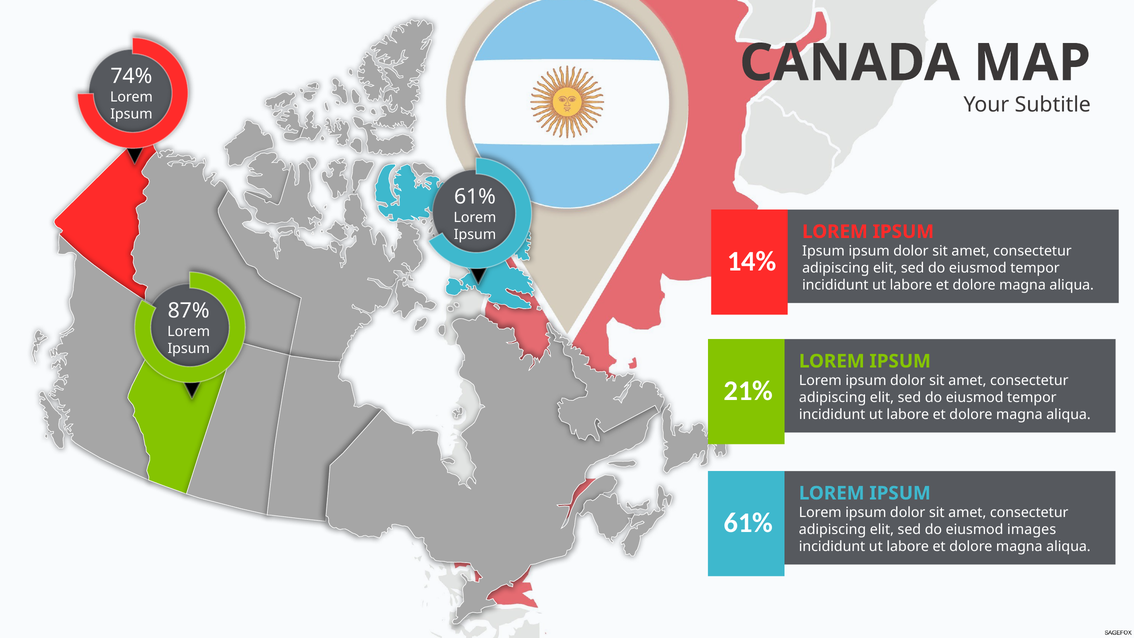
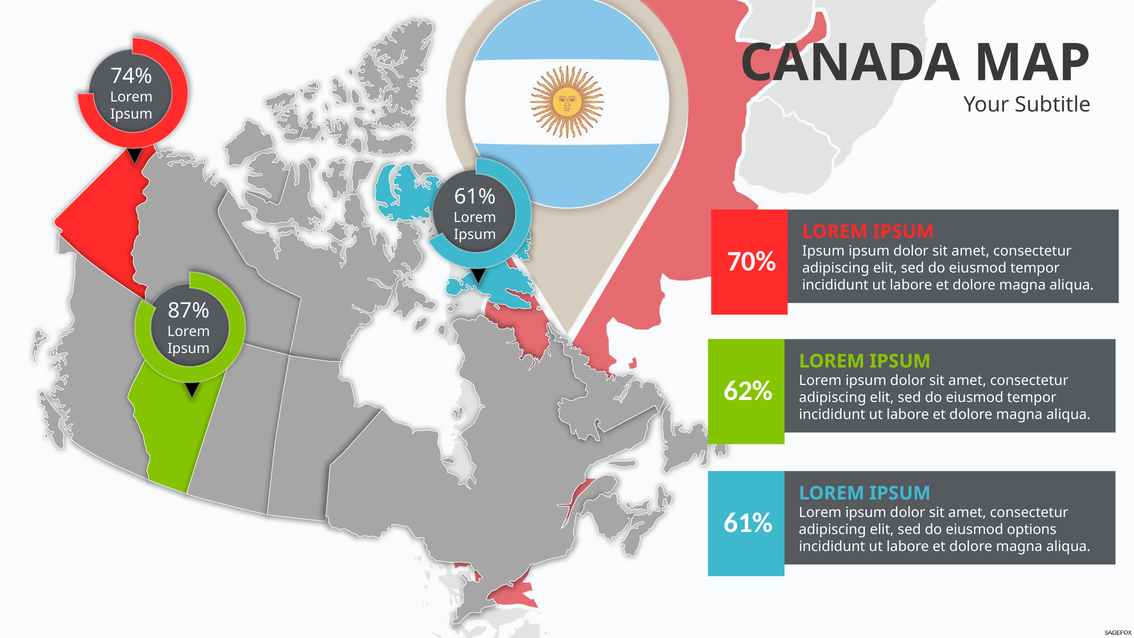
14%: 14% -> 70%
21%: 21% -> 62%
images: images -> options
